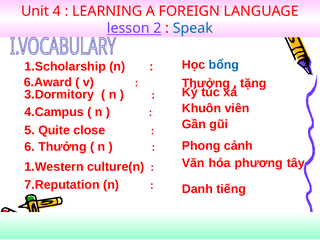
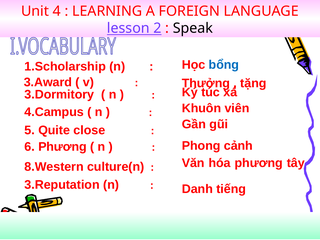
Speak colour: blue -> black
6.Award: 6.Award -> 3.Award
6 Thưởng: Thưởng -> Phương
1.Western: 1.Western -> 8.Western
7.Reputation: 7.Reputation -> 3.Reputation
